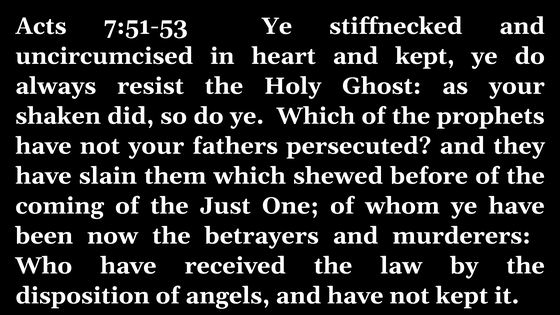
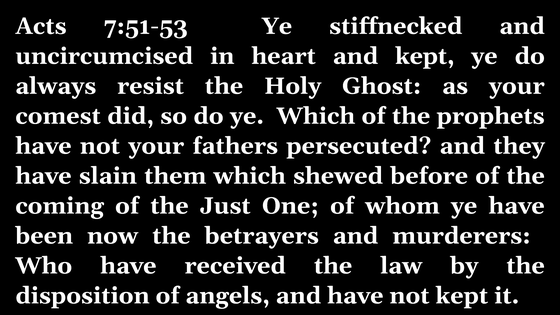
shaken: shaken -> comest
